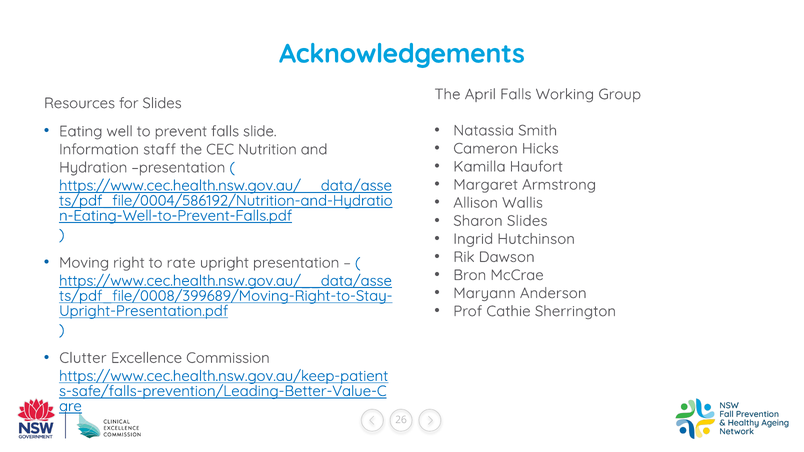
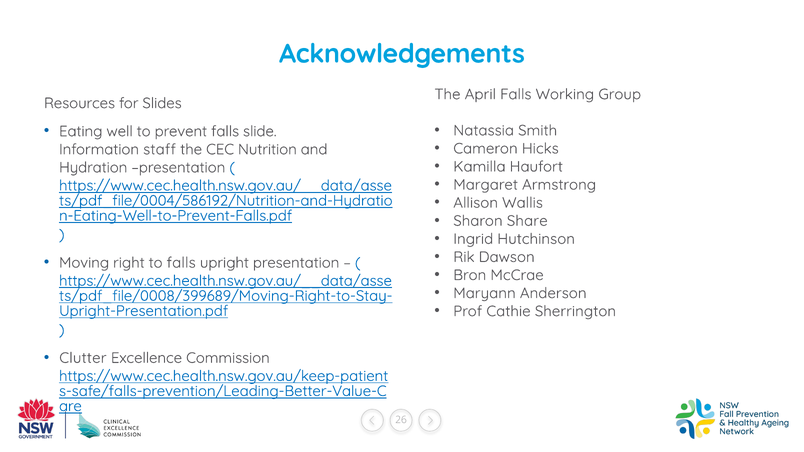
Sharon Slides: Slides -> Share
to rate: rate -> falls
